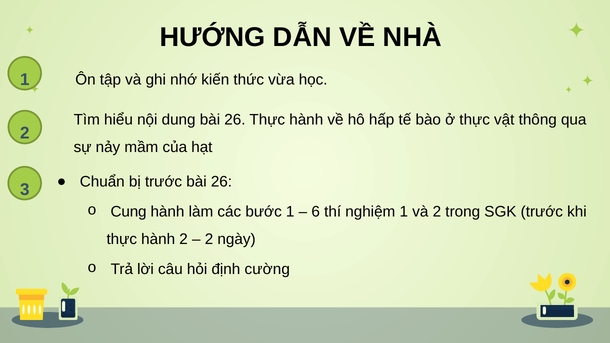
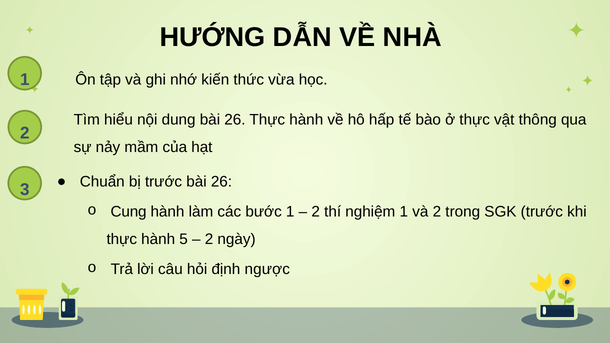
6 at (316, 212): 6 -> 2
hành 2: 2 -> 5
cường: cường -> ngược
